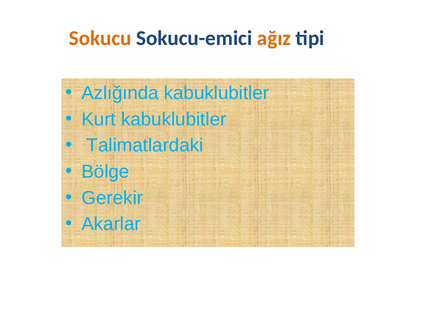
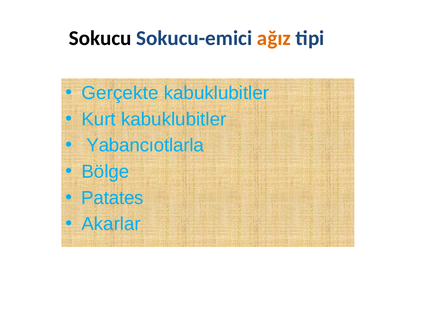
Sokucu colour: orange -> black
Azlığında: Azlığında -> Gerçekte
Talimatlardaki: Talimatlardaki -> Yabancıotlarla
Gerekir: Gerekir -> Patates
